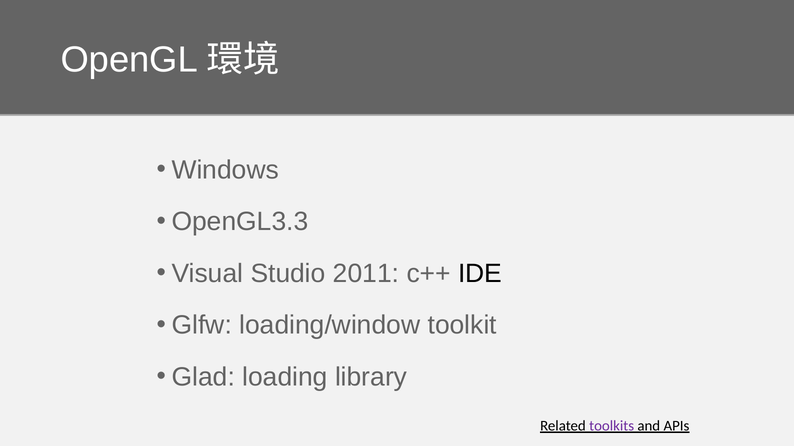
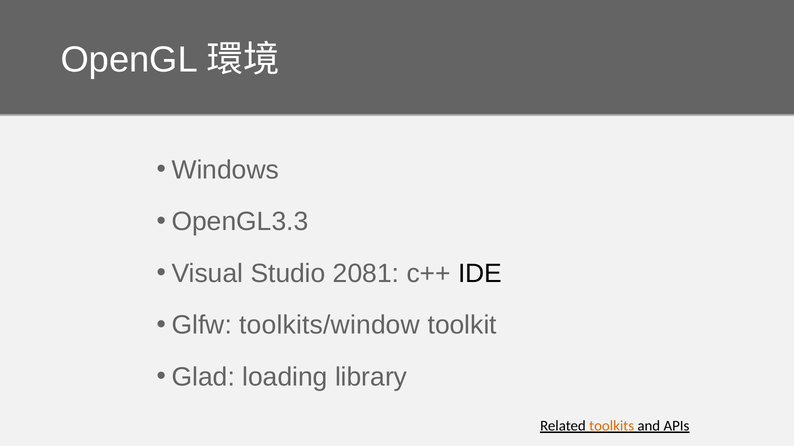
2011: 2011 -> 2081
loading/window: loading/window -> toolkits/window
toolkits colour: purple -> orange
